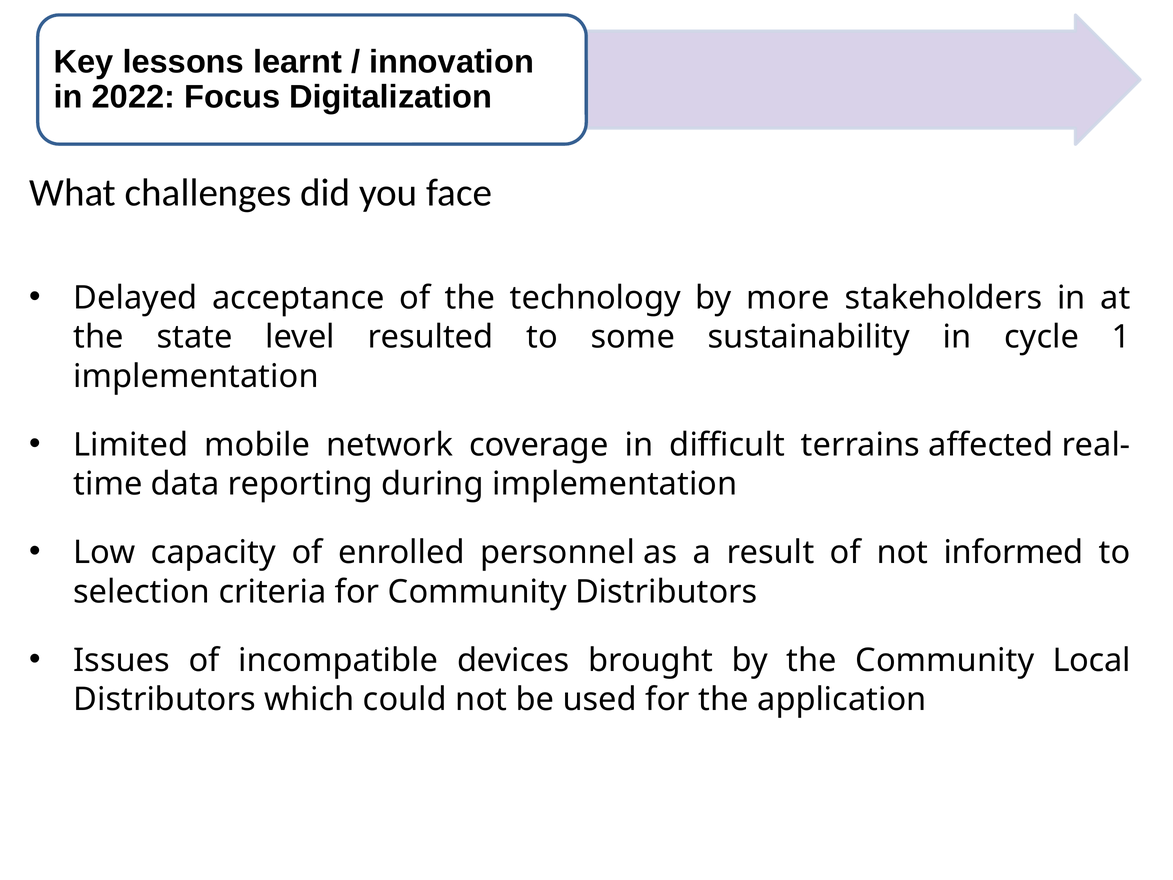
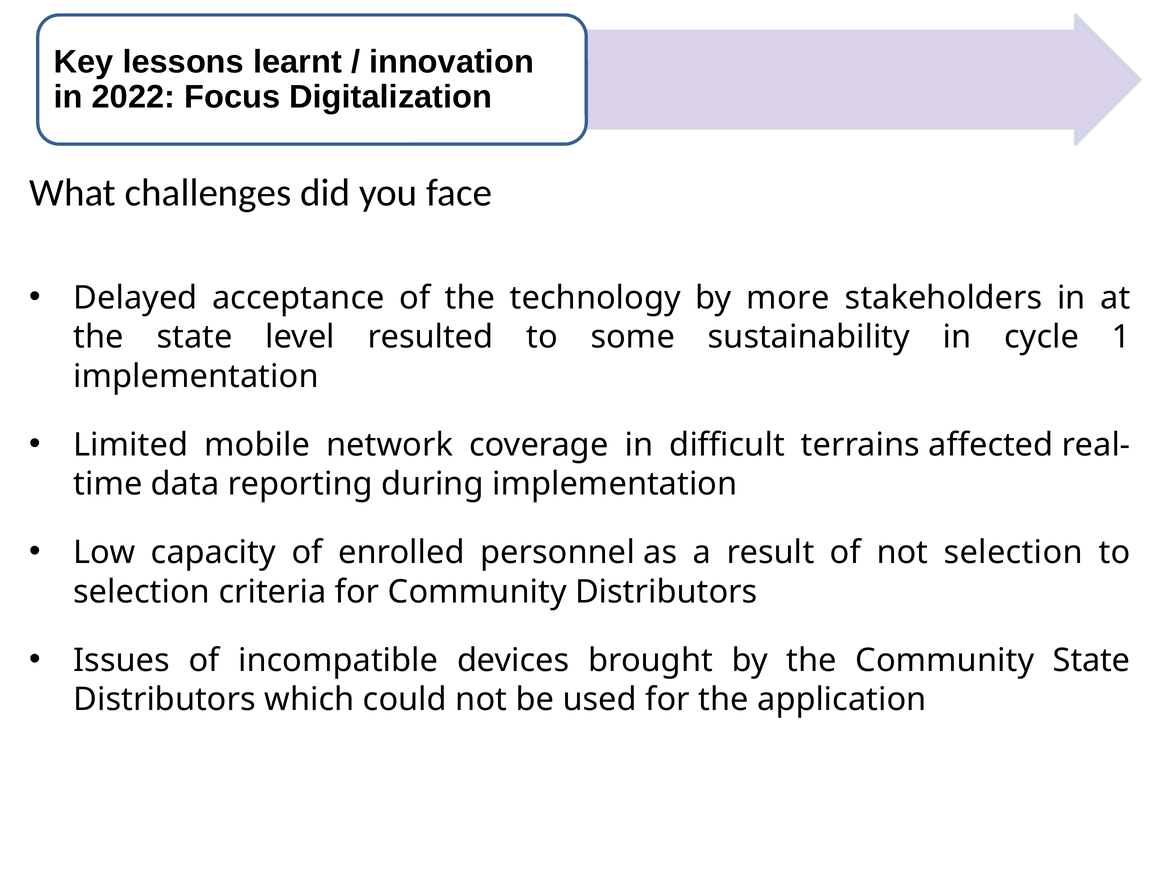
not informed: informed -> selection
Community Local: Local -> State
